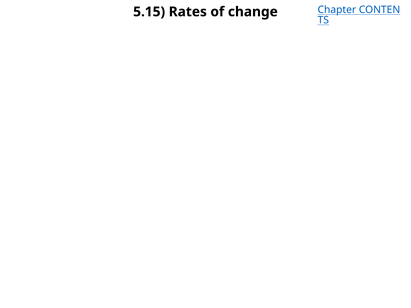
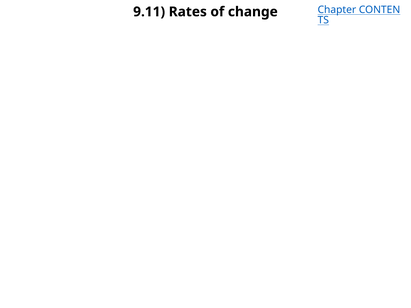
5.15: 5.15 -> 9.11
